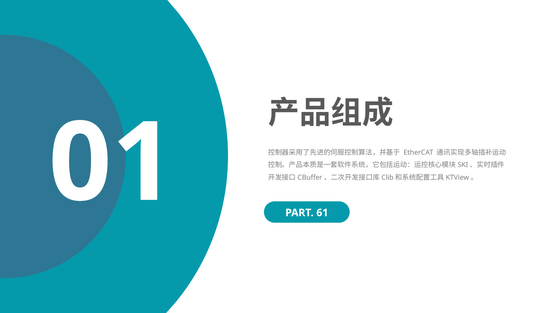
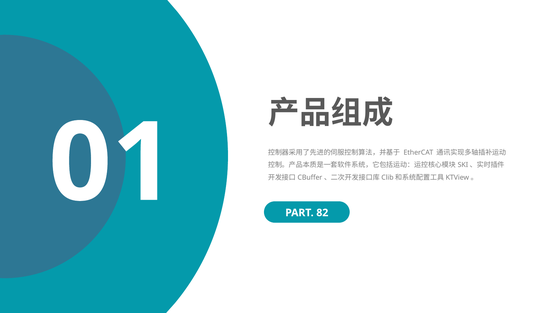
61: 61 -> 82
